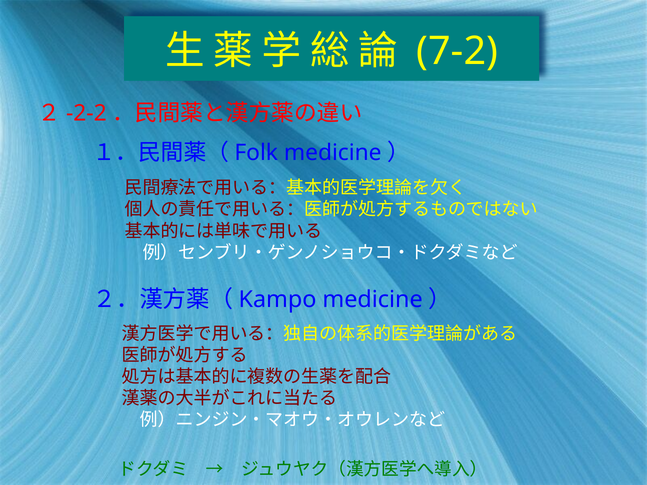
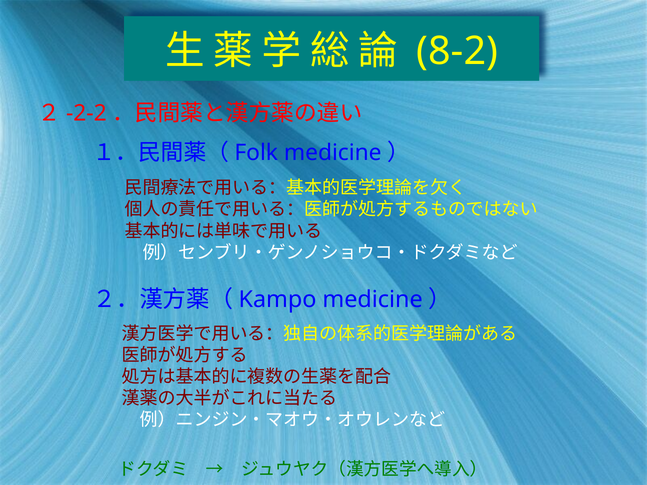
7-2: 7-2 -> 8-2
